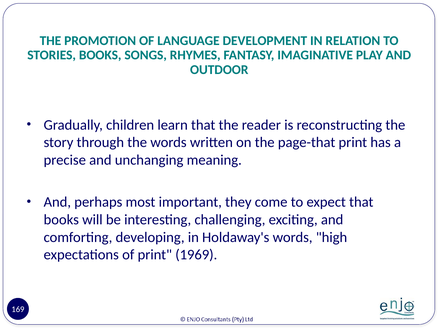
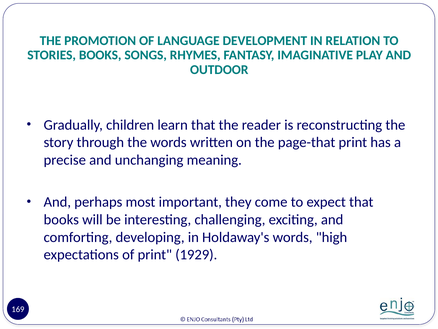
1969: 1969 -> 1929
